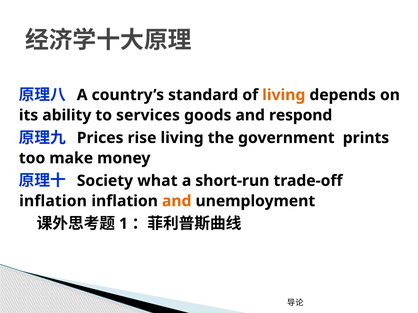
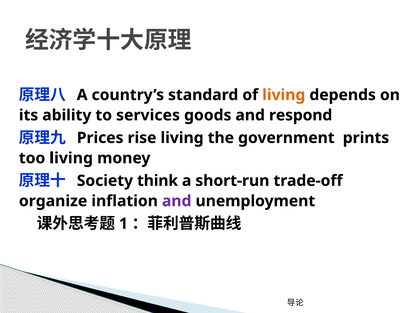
too make: make -> living
what: what -> think
inflation at (53, 201): inflation -> organize
and at (177, 201) colour: orange -> purple
